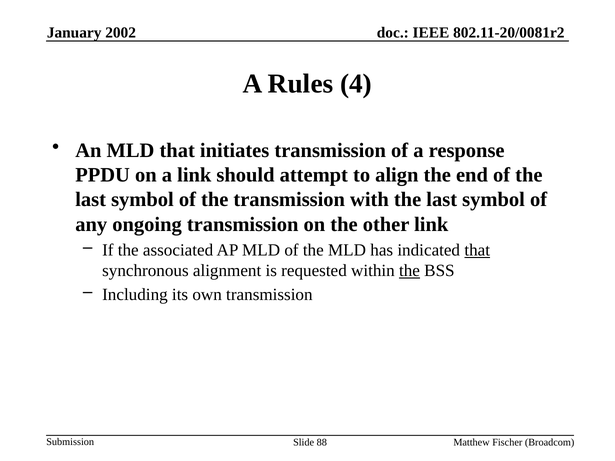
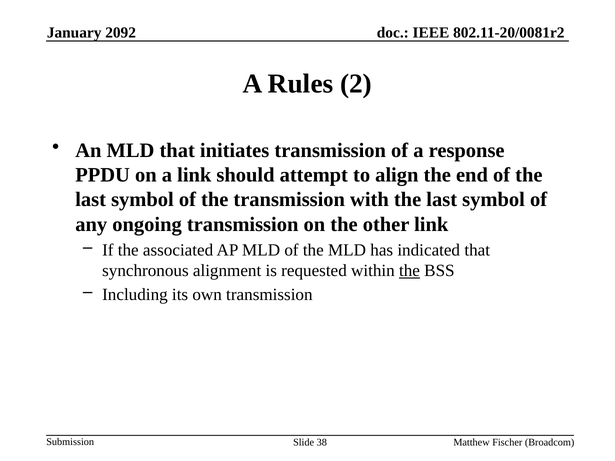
2002: 2002 -> 2092
4: 4 -> 2
that at (477, 250) underline: present -> none
88: 88 -> 38
